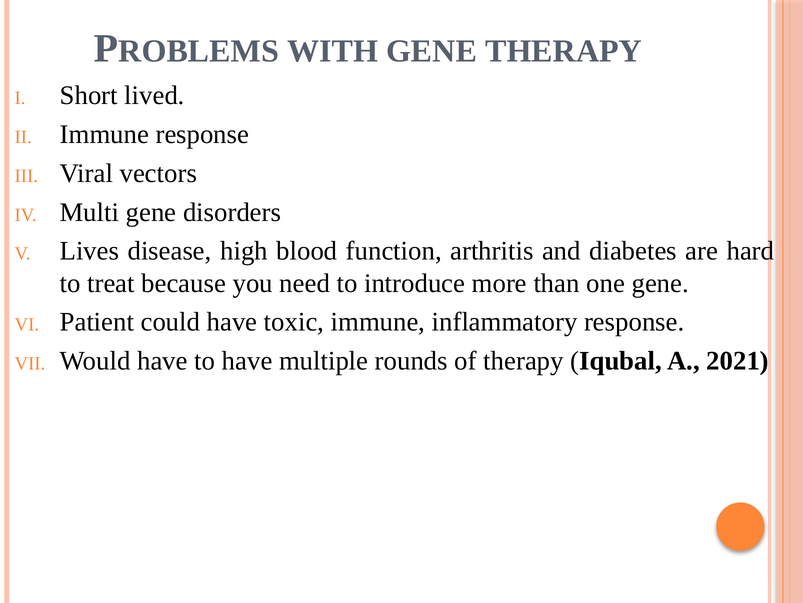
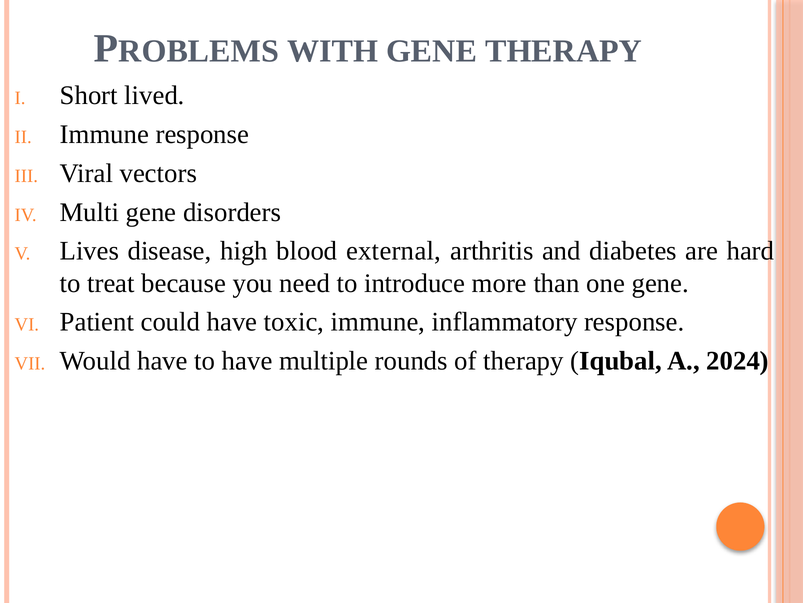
function: function -> external
2021: 2021 -> 2024
